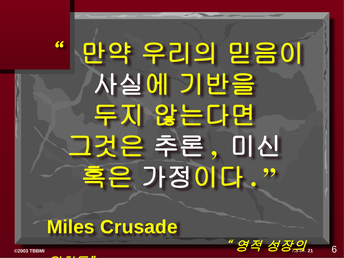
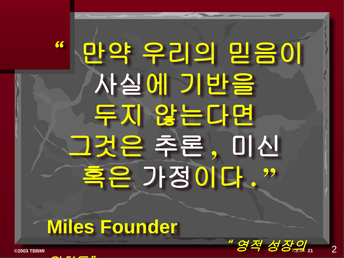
Crusade: Crusade -> Founder
6: 6 -> 2
